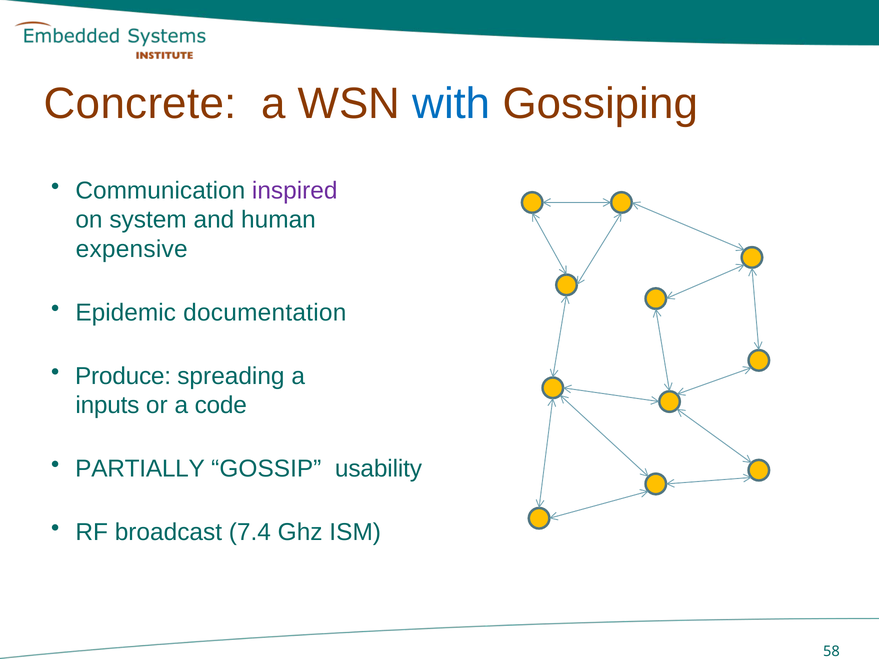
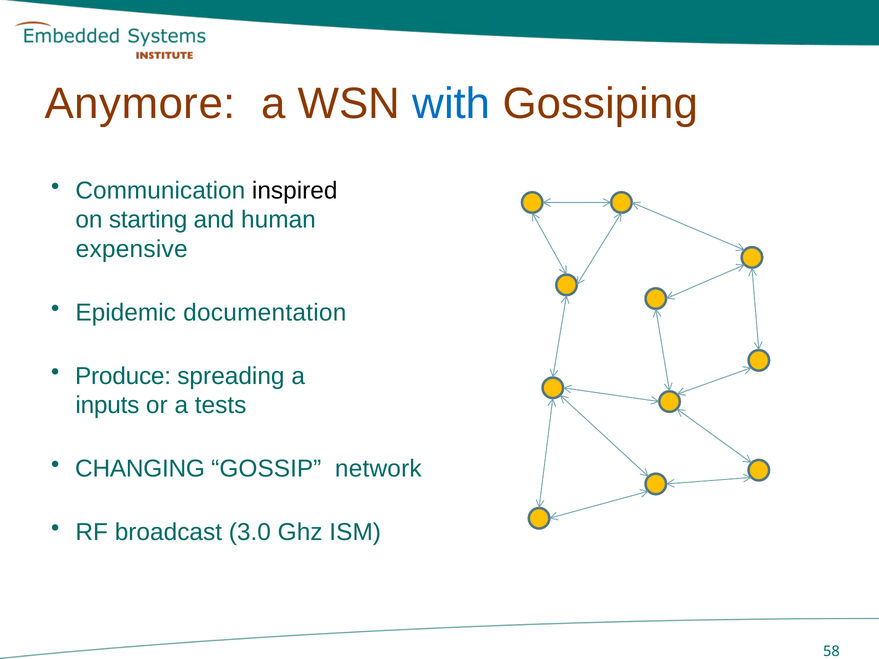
Concrete: Concrete -> Anymore
inspired colour: purple -> black
system: system -> starting
code: code -> tests
PARTIALLY: PARTIALLY -> CHANGING
usability: usability -> network
7.4: 7.4 -> 3.0
